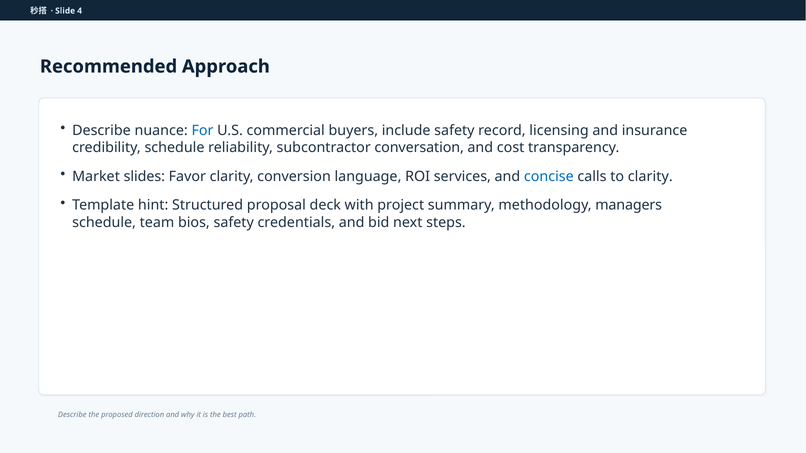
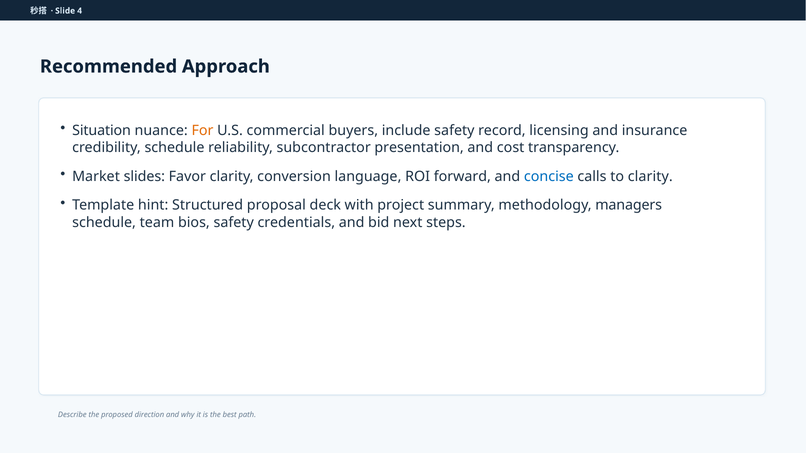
Describe at (101, 130): Describe -> Situation
For colour: blue -> orange
conversation: conversation -> presentation
services: services -> forward
